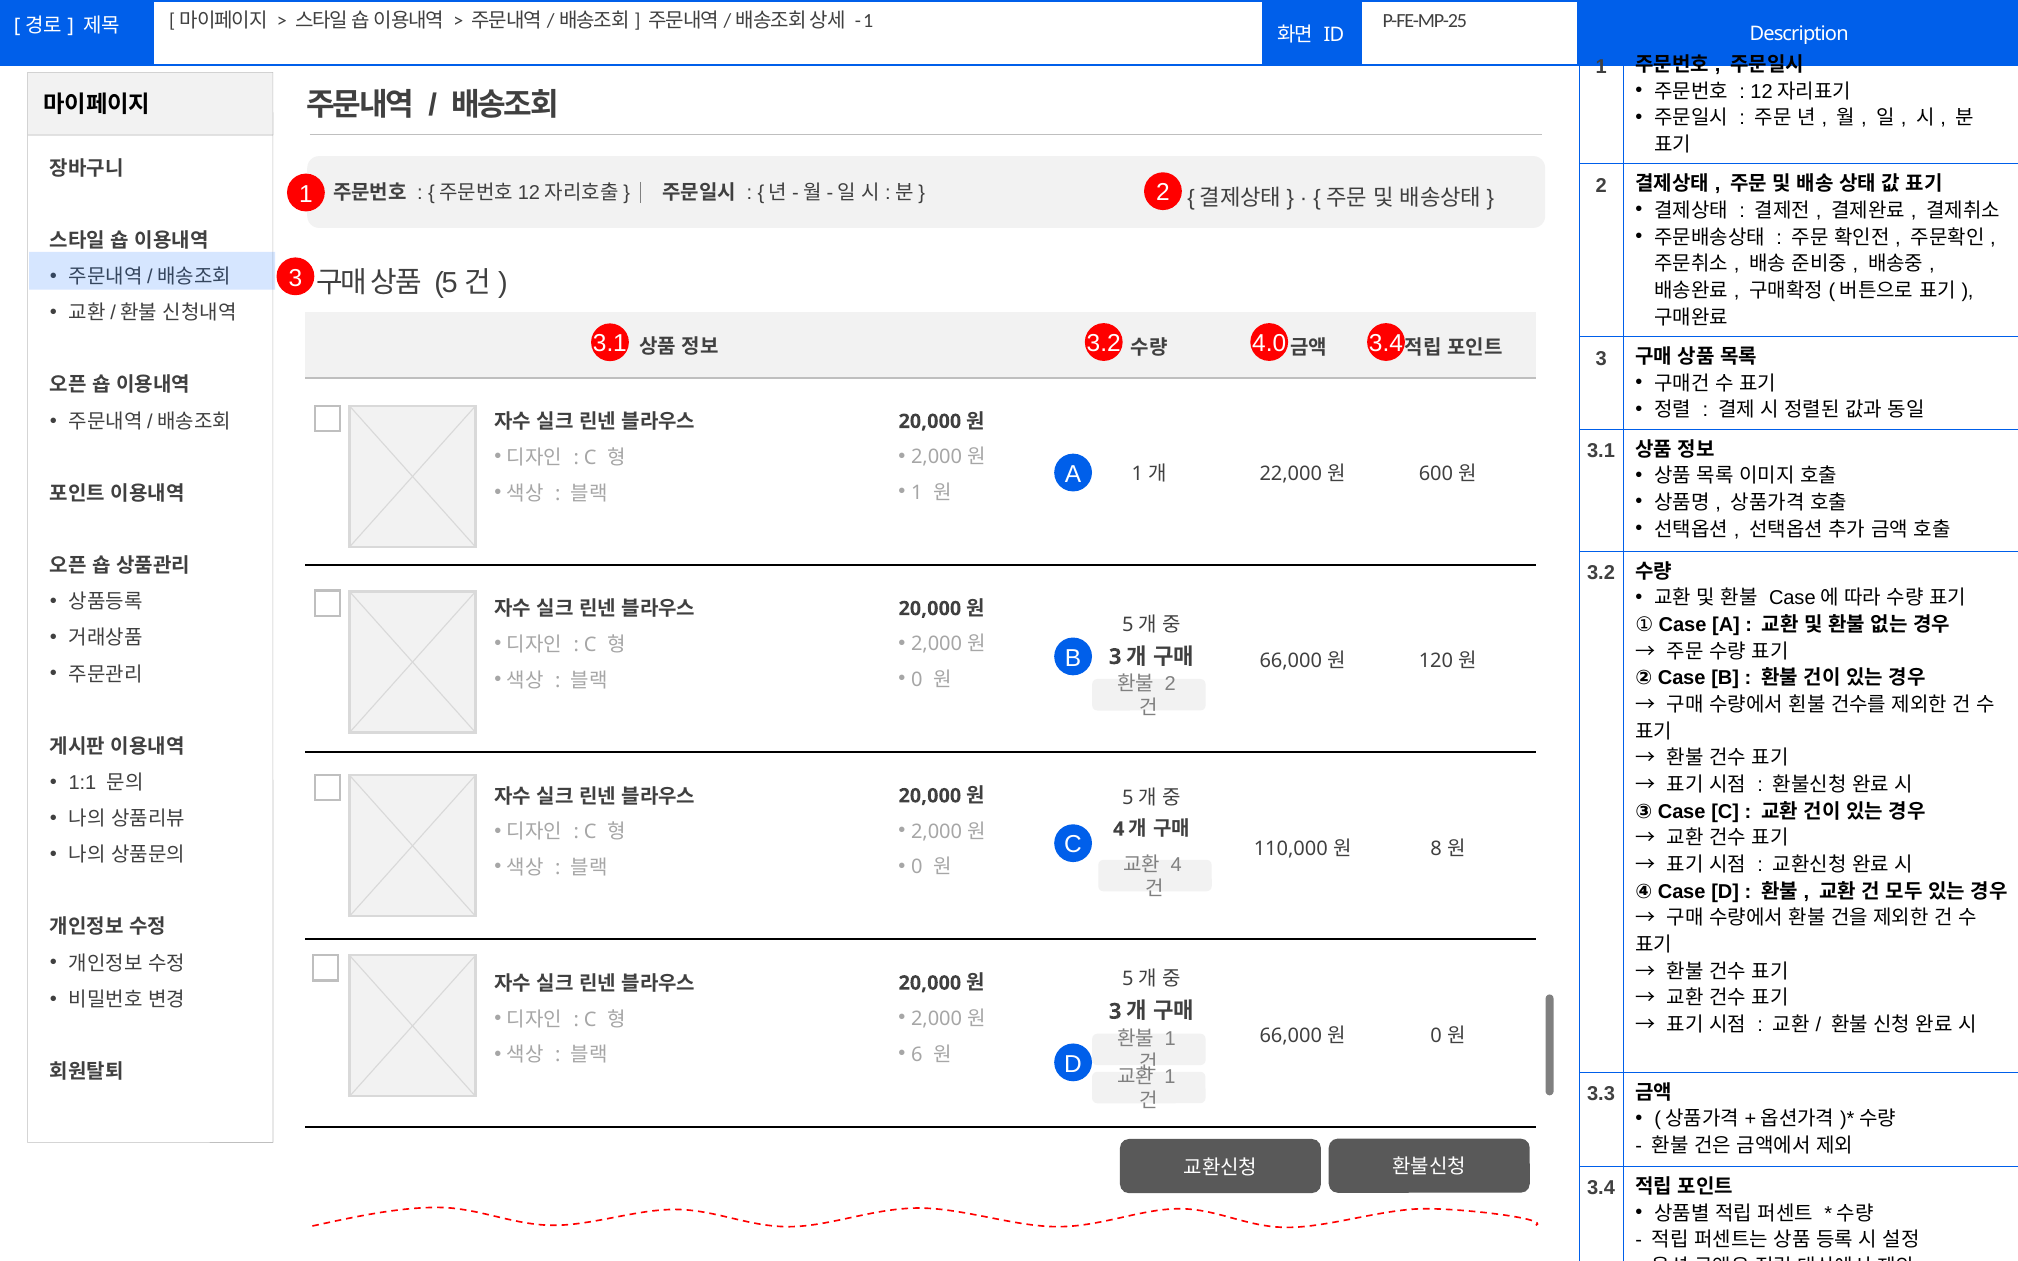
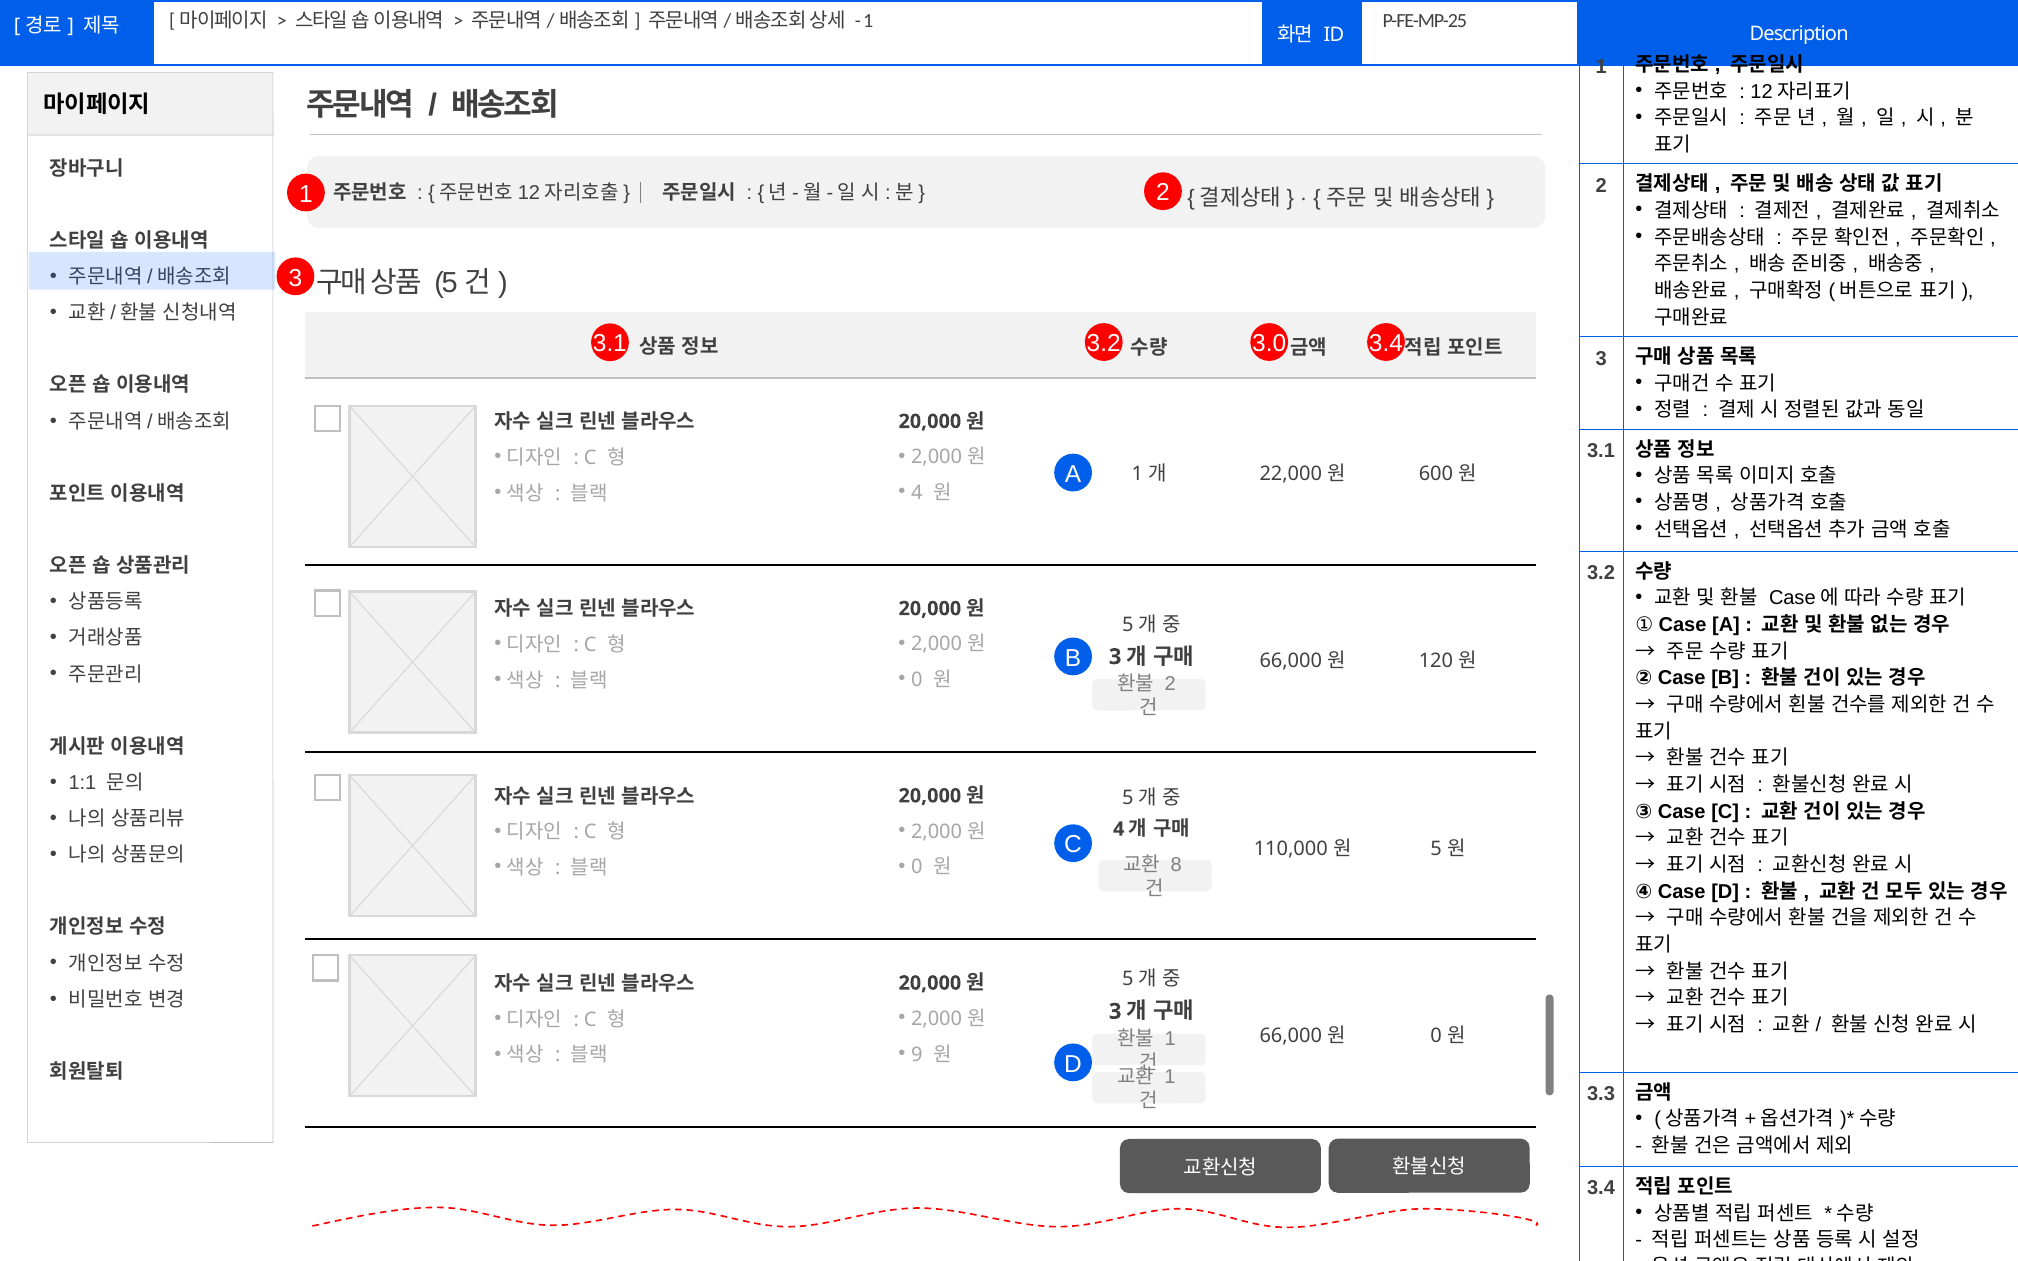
4.0: 4.0 -> 3.0
1 at (917, 493): 1 -> 4
8: 8 -> 5
4: 4 -> 8
6: 6 -> 9
